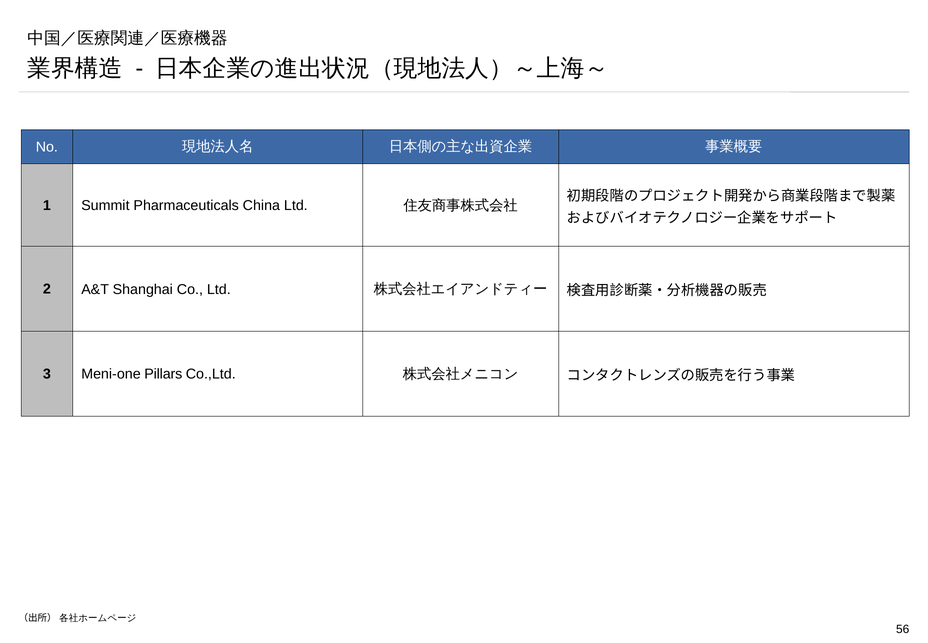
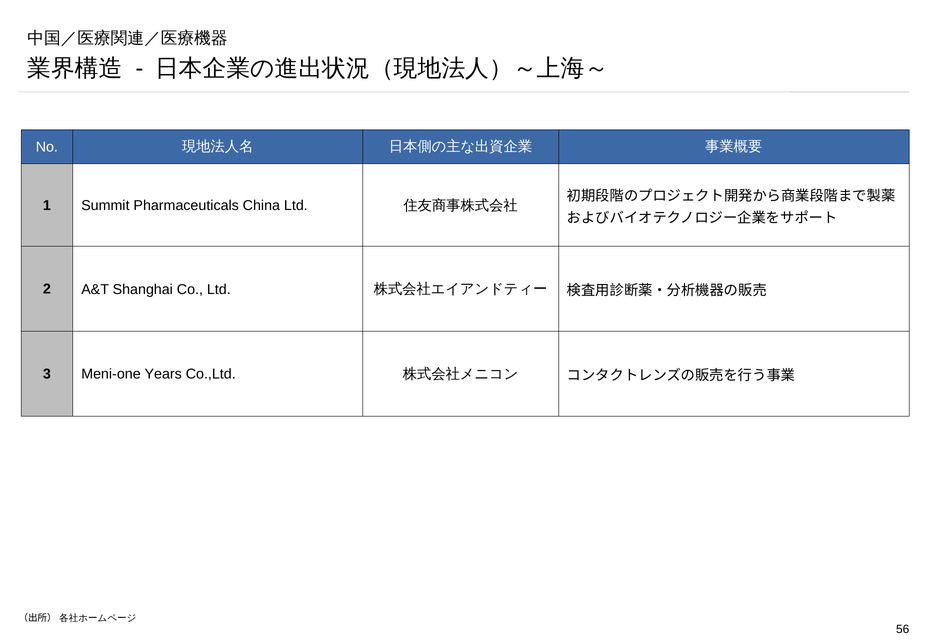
Pillars: Pillars -> Years
